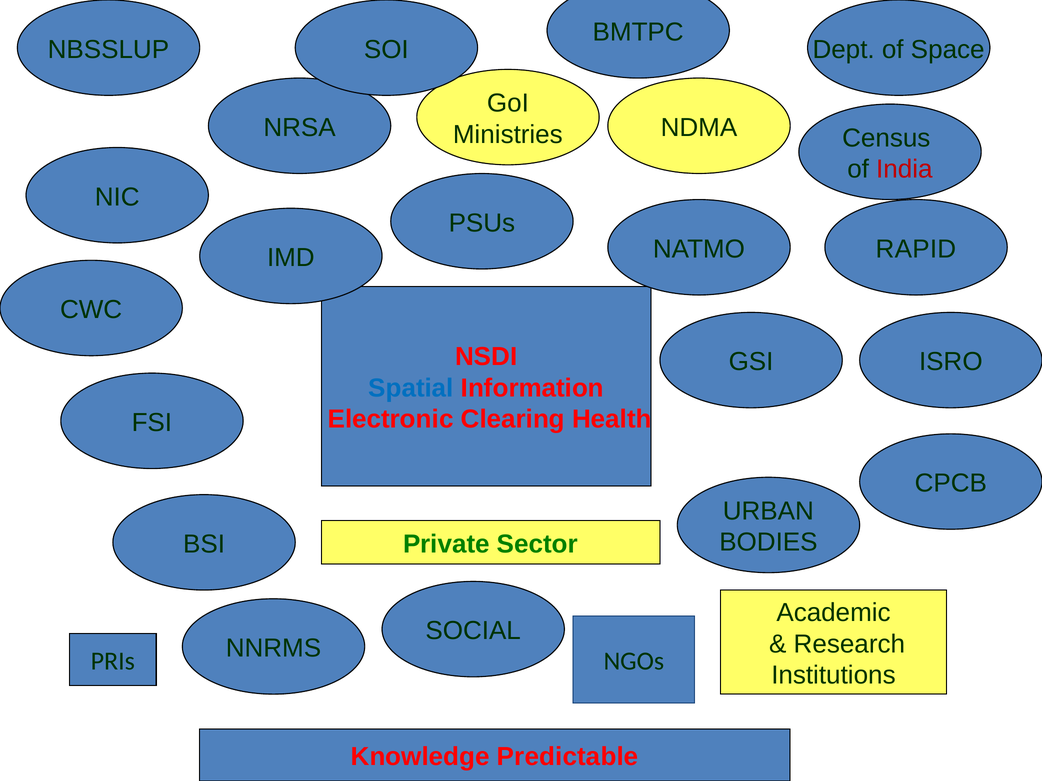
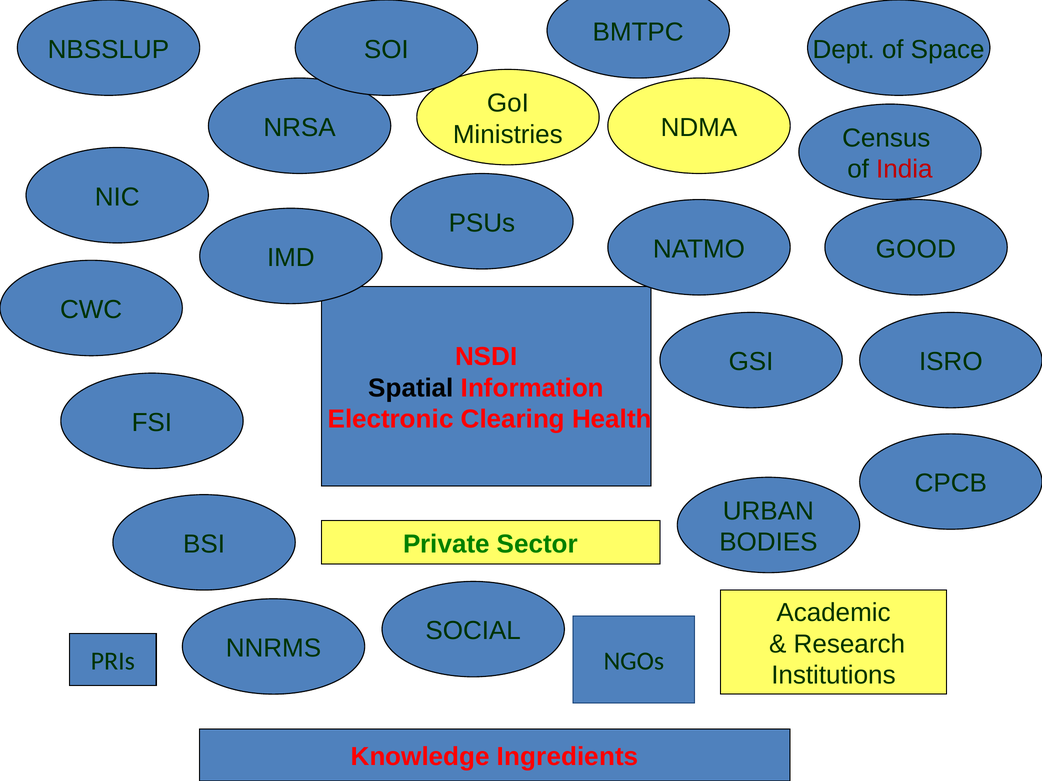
RAPID: RAPID -> GOOD
Spatial colour: blue -> black
Predictable: Predictable -> Ingredients
